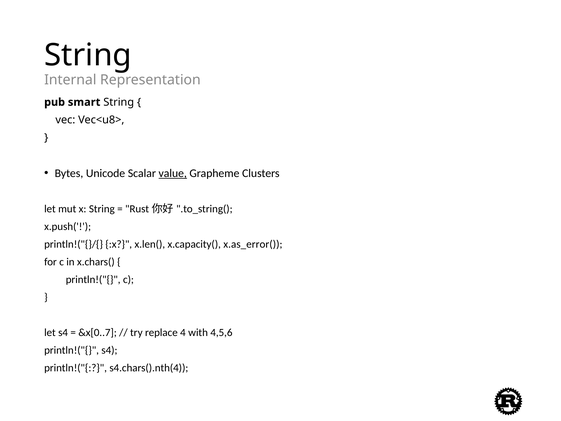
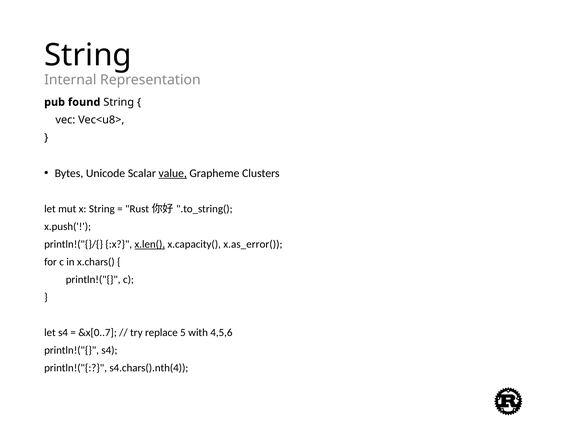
smart: smart -> found
x.len( underline: none -> present
4: 4 -> 5
